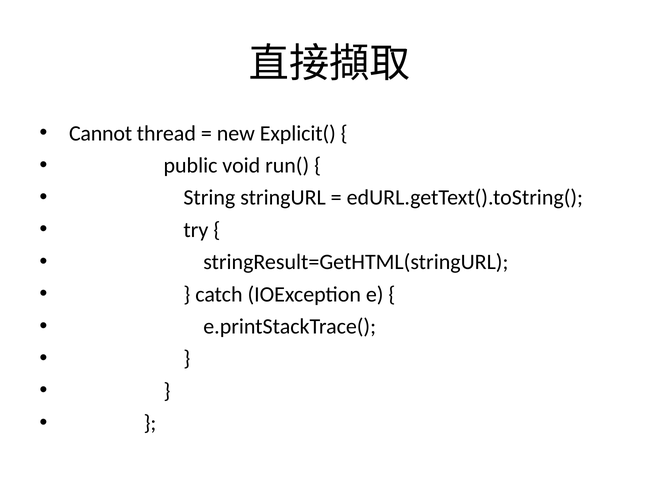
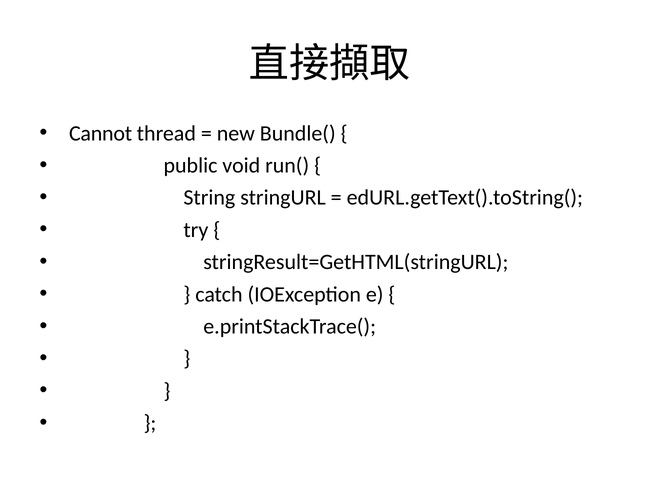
Explicit(: Explicit( -> Bundle(
